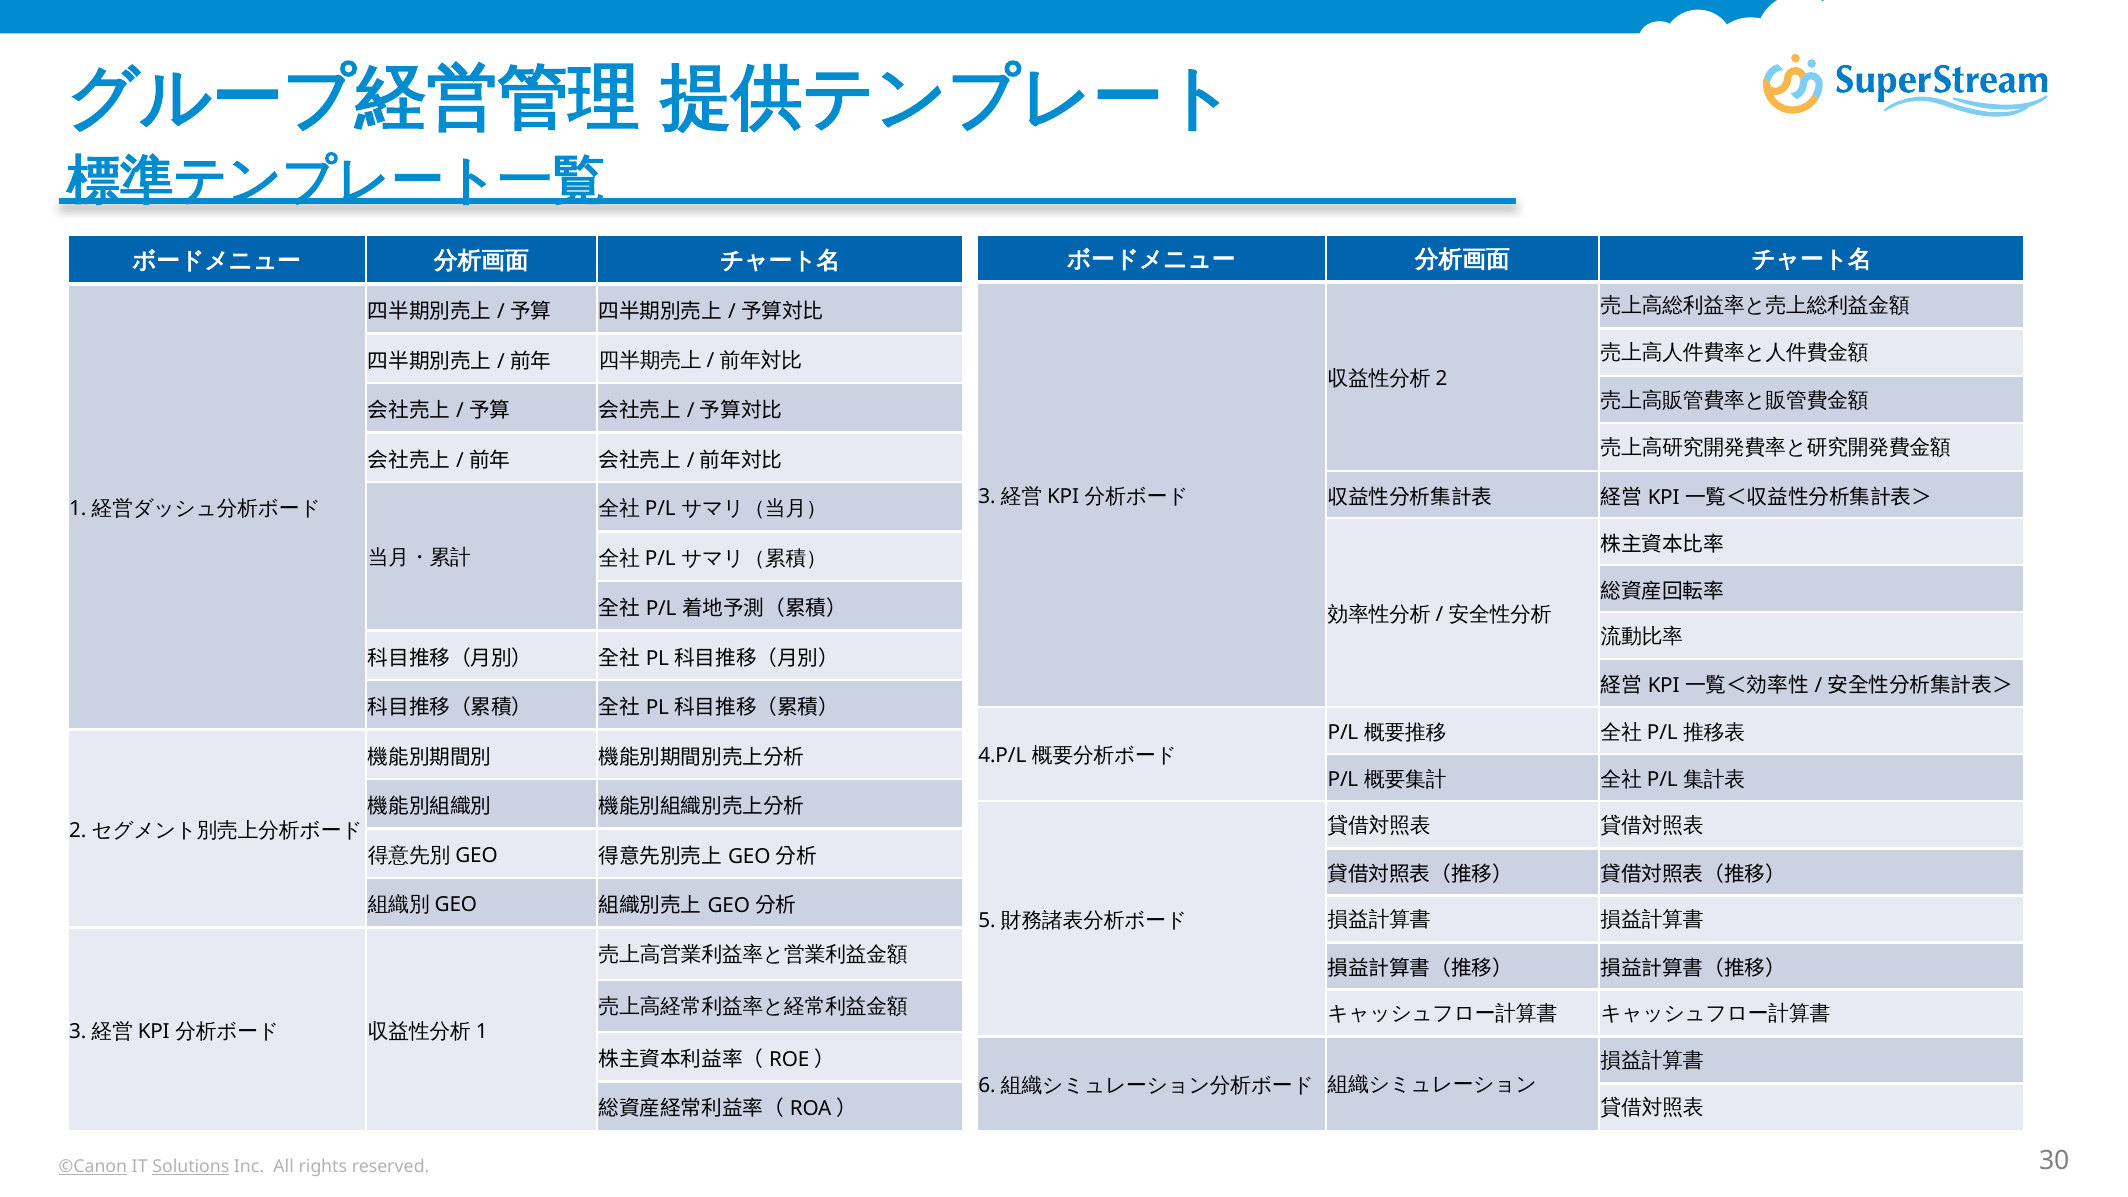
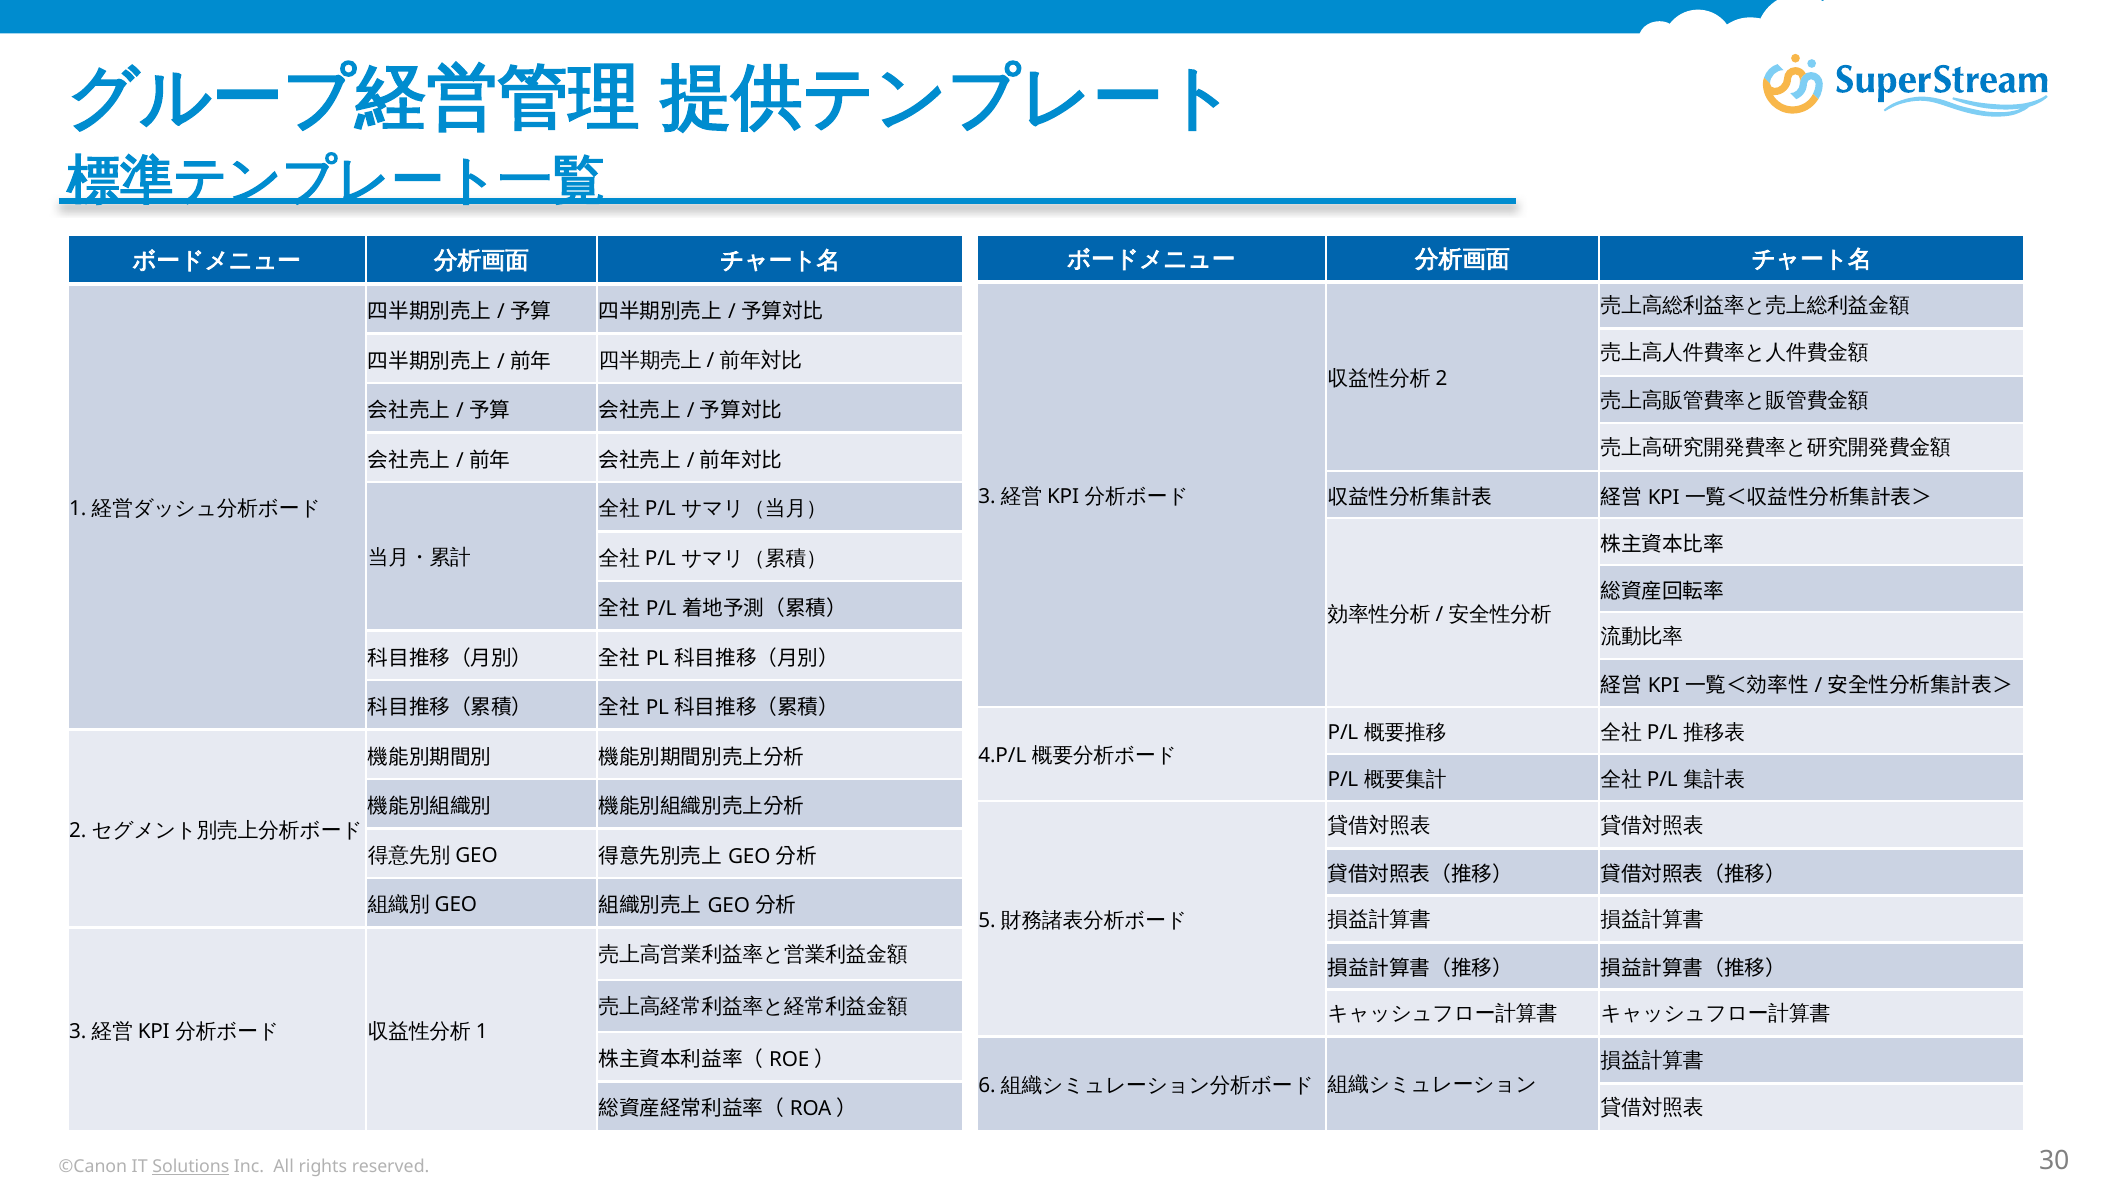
©Canon underline: present -> none
